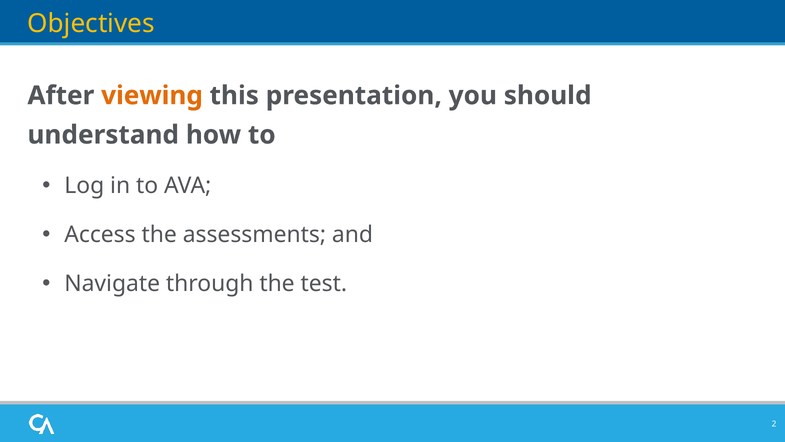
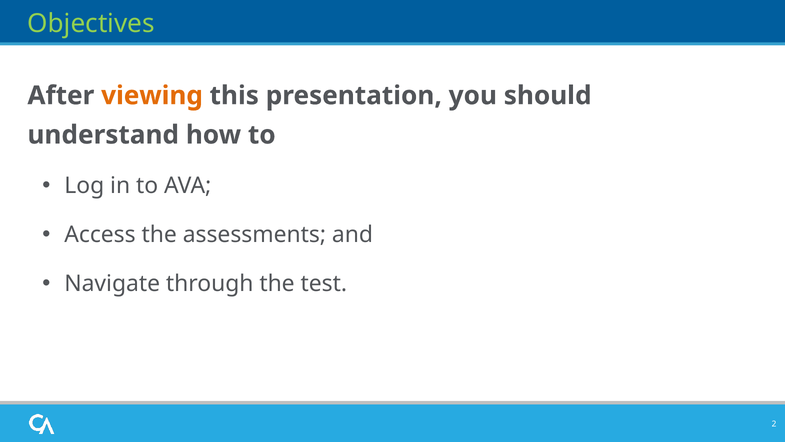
Objectives colour: yellow -> light green
